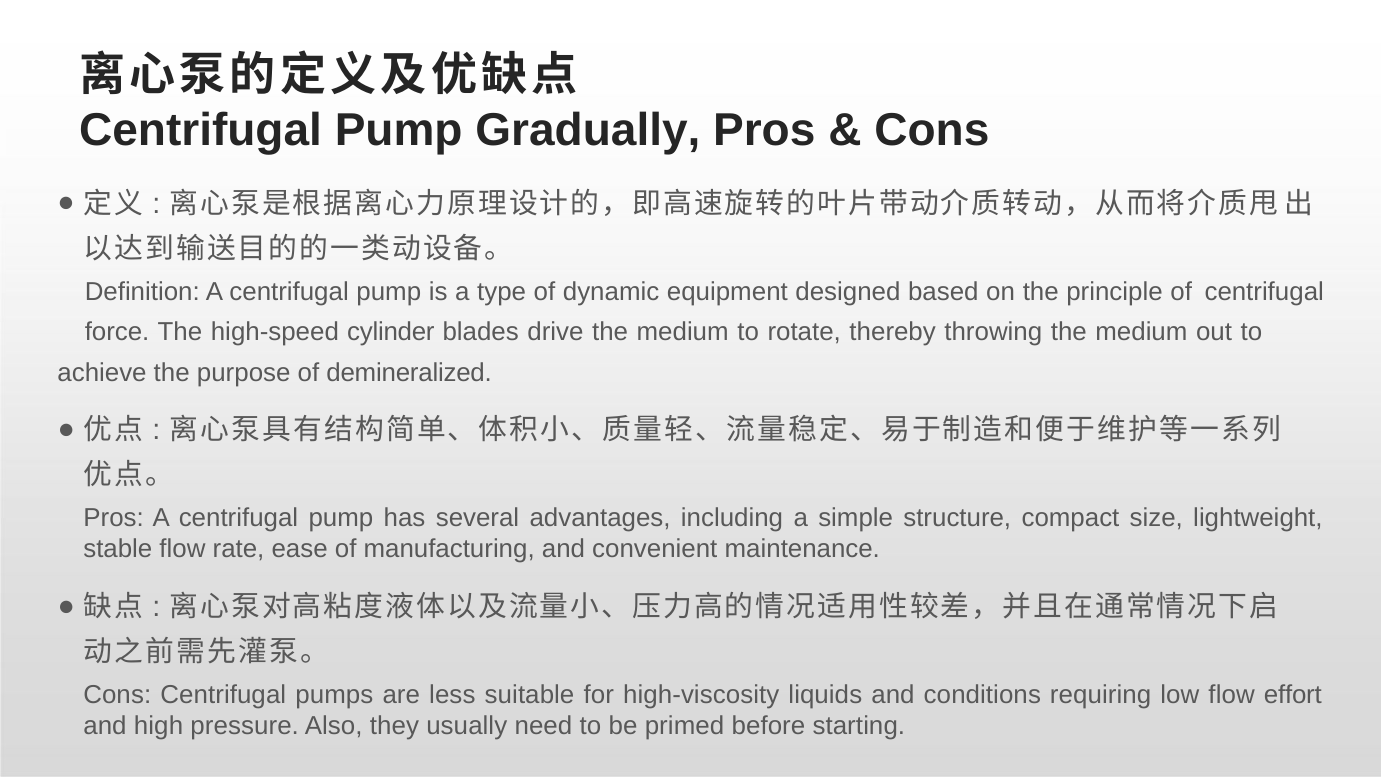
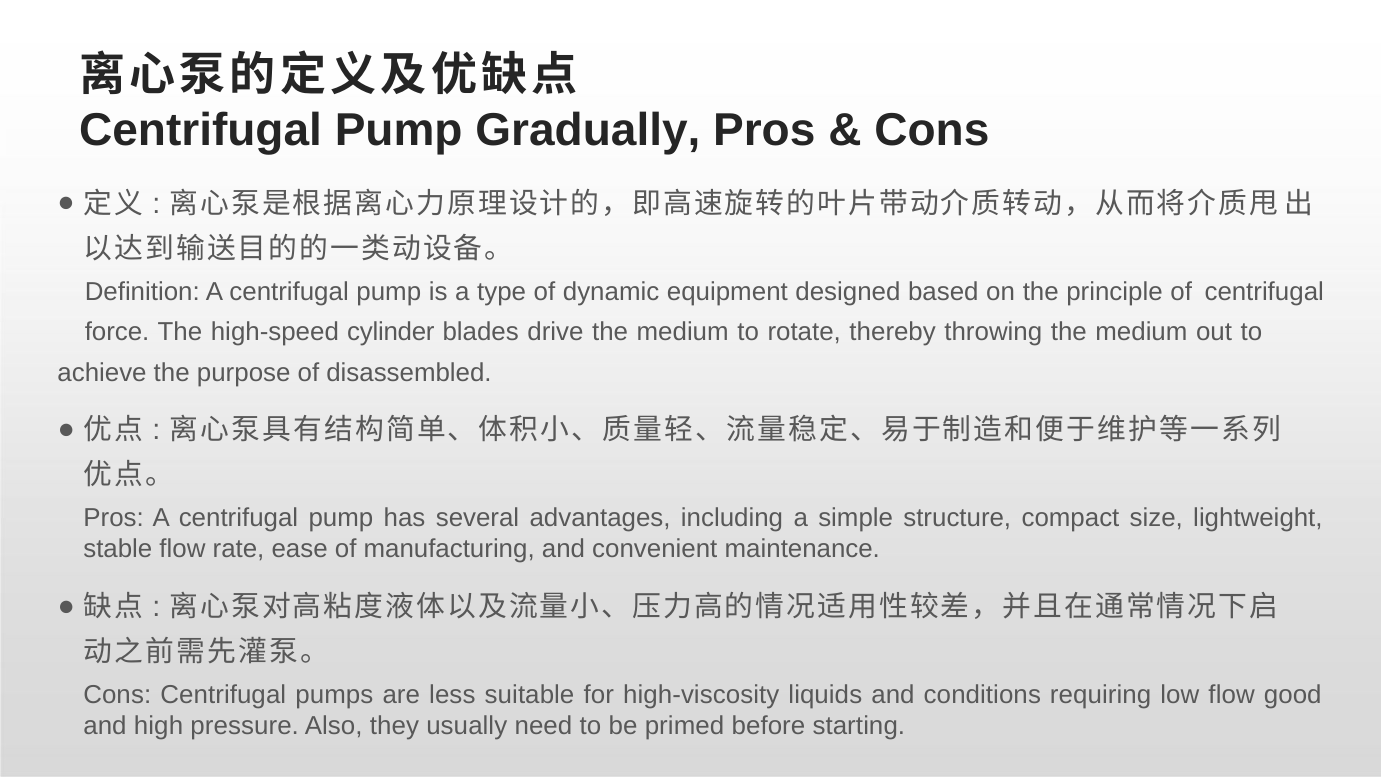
demineralized: demineralized -> disassembled
effort: effort -> good
